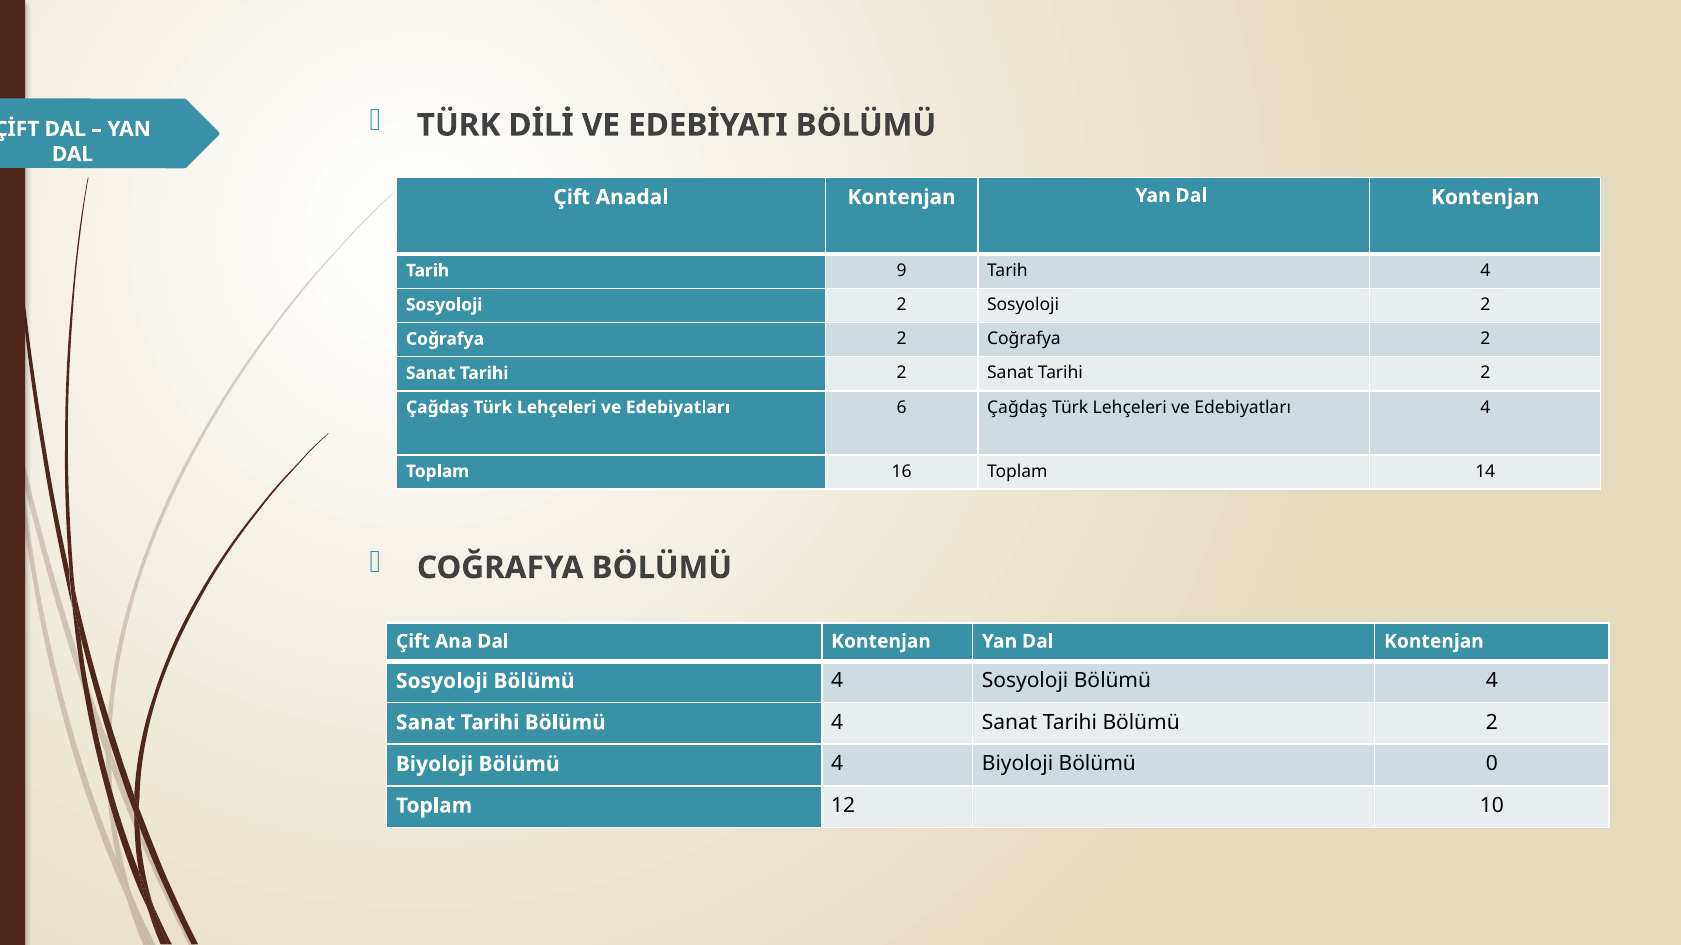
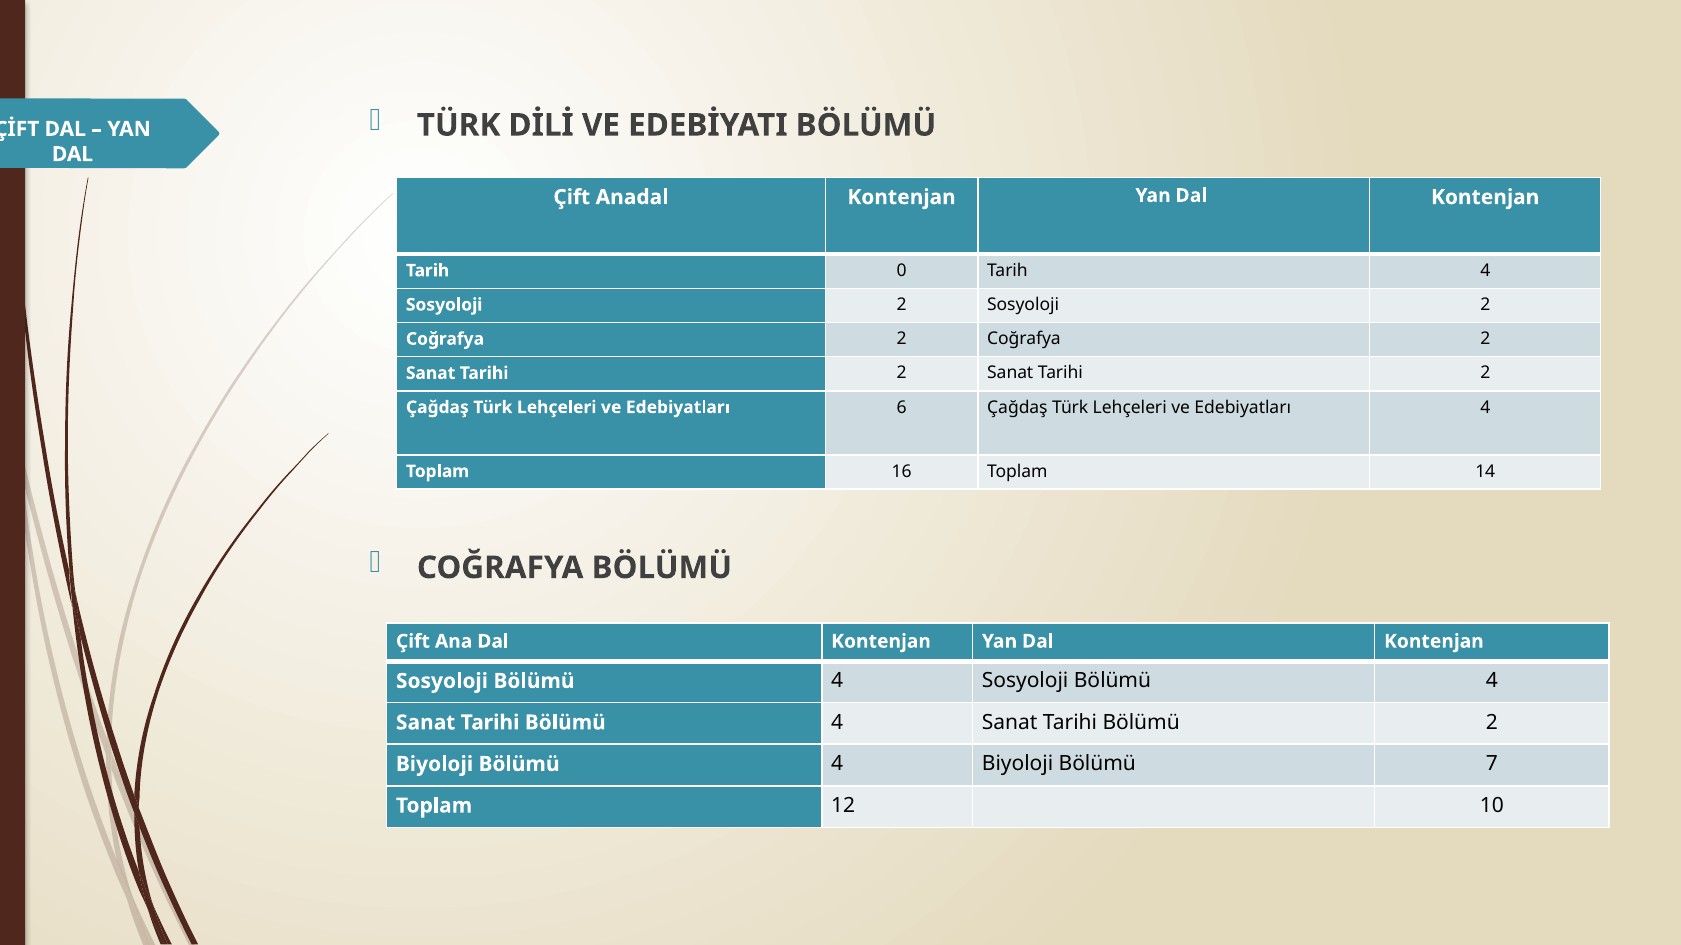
9: 9 -> 0
0: 0 -> 7
